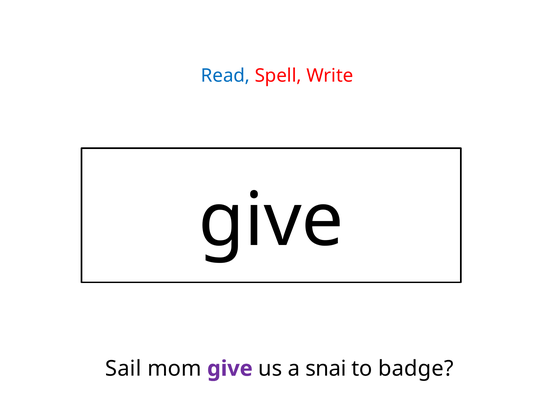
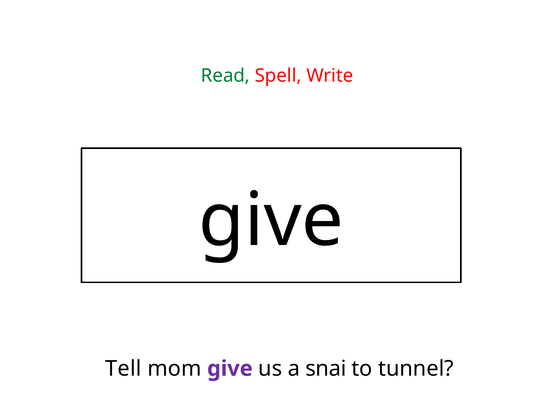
Read colour: blue -> green
Sail: Sail -> Tell
badge: badge -> tunnel
